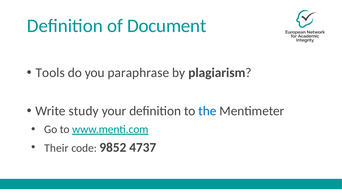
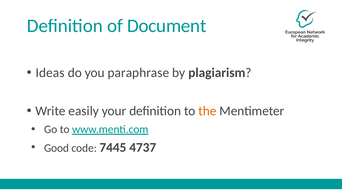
Tools: Tools -> Ideas
study: study -> easily
the colour: blue -> orange
Their: Their -> Good
9852: 9852 -> 7445
